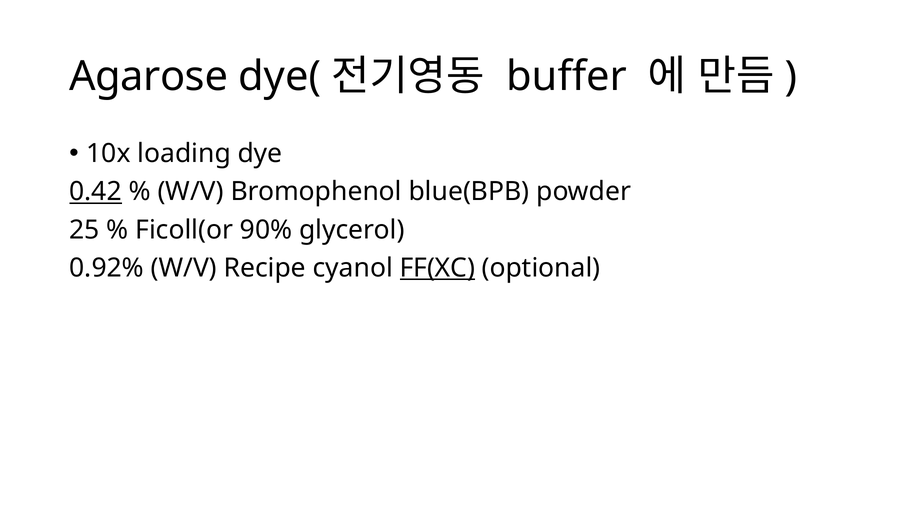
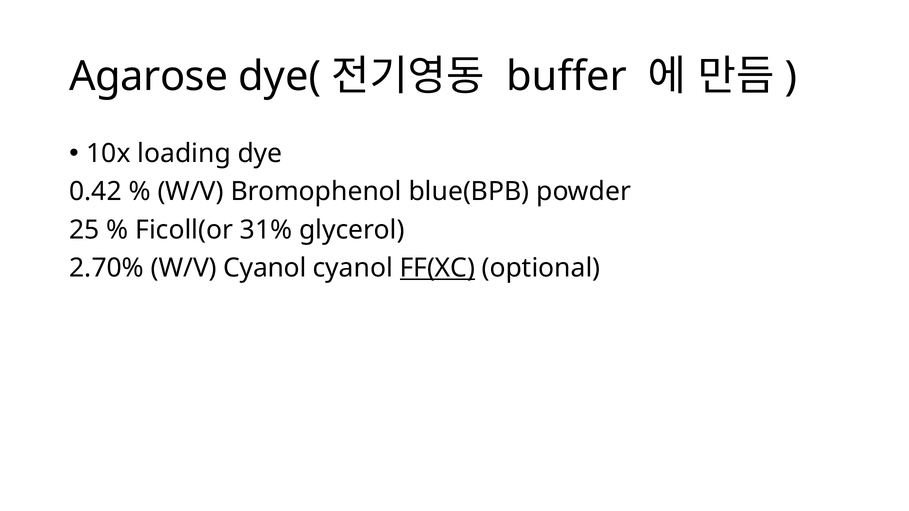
0.42 underline: present -> none
90%: 90% -> 31%
0.92%: 0.92% -> 2.70%
W/V Recipe: Recipe -> Cyanol
